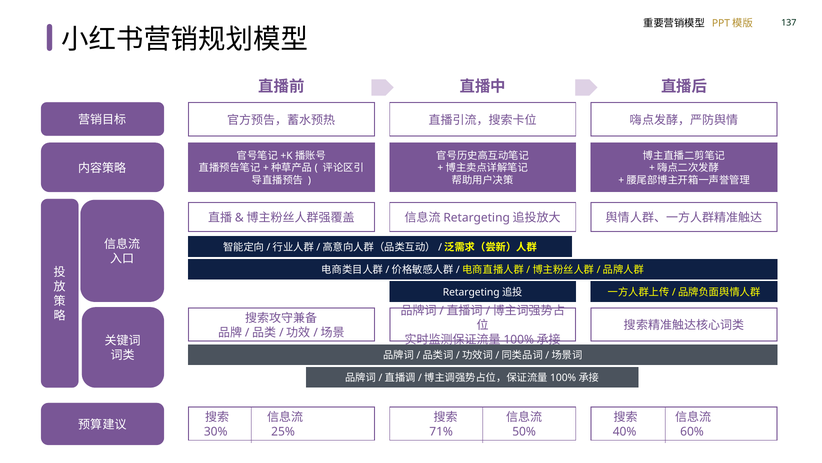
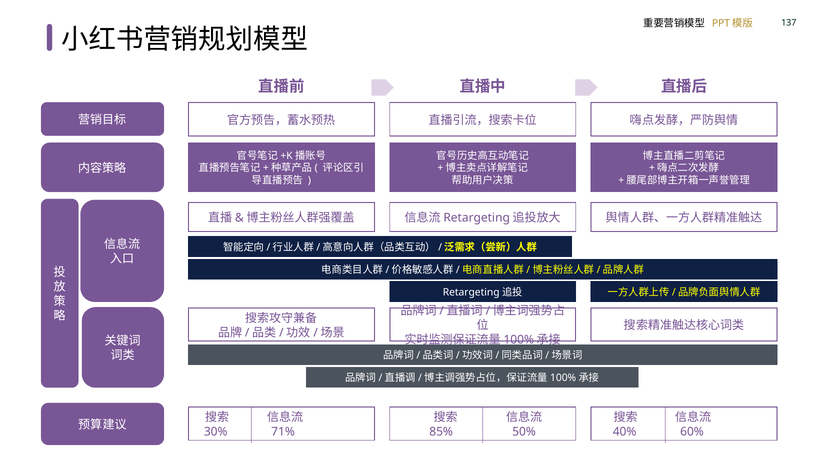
25%: 25% -> 71%
71%: 71% -> 85%
